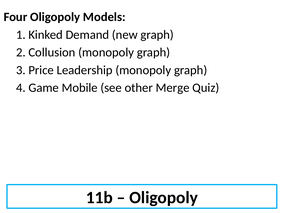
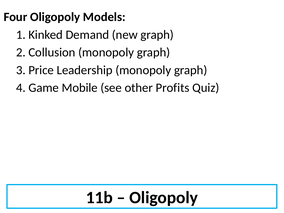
Merge: Merge -> Profits
